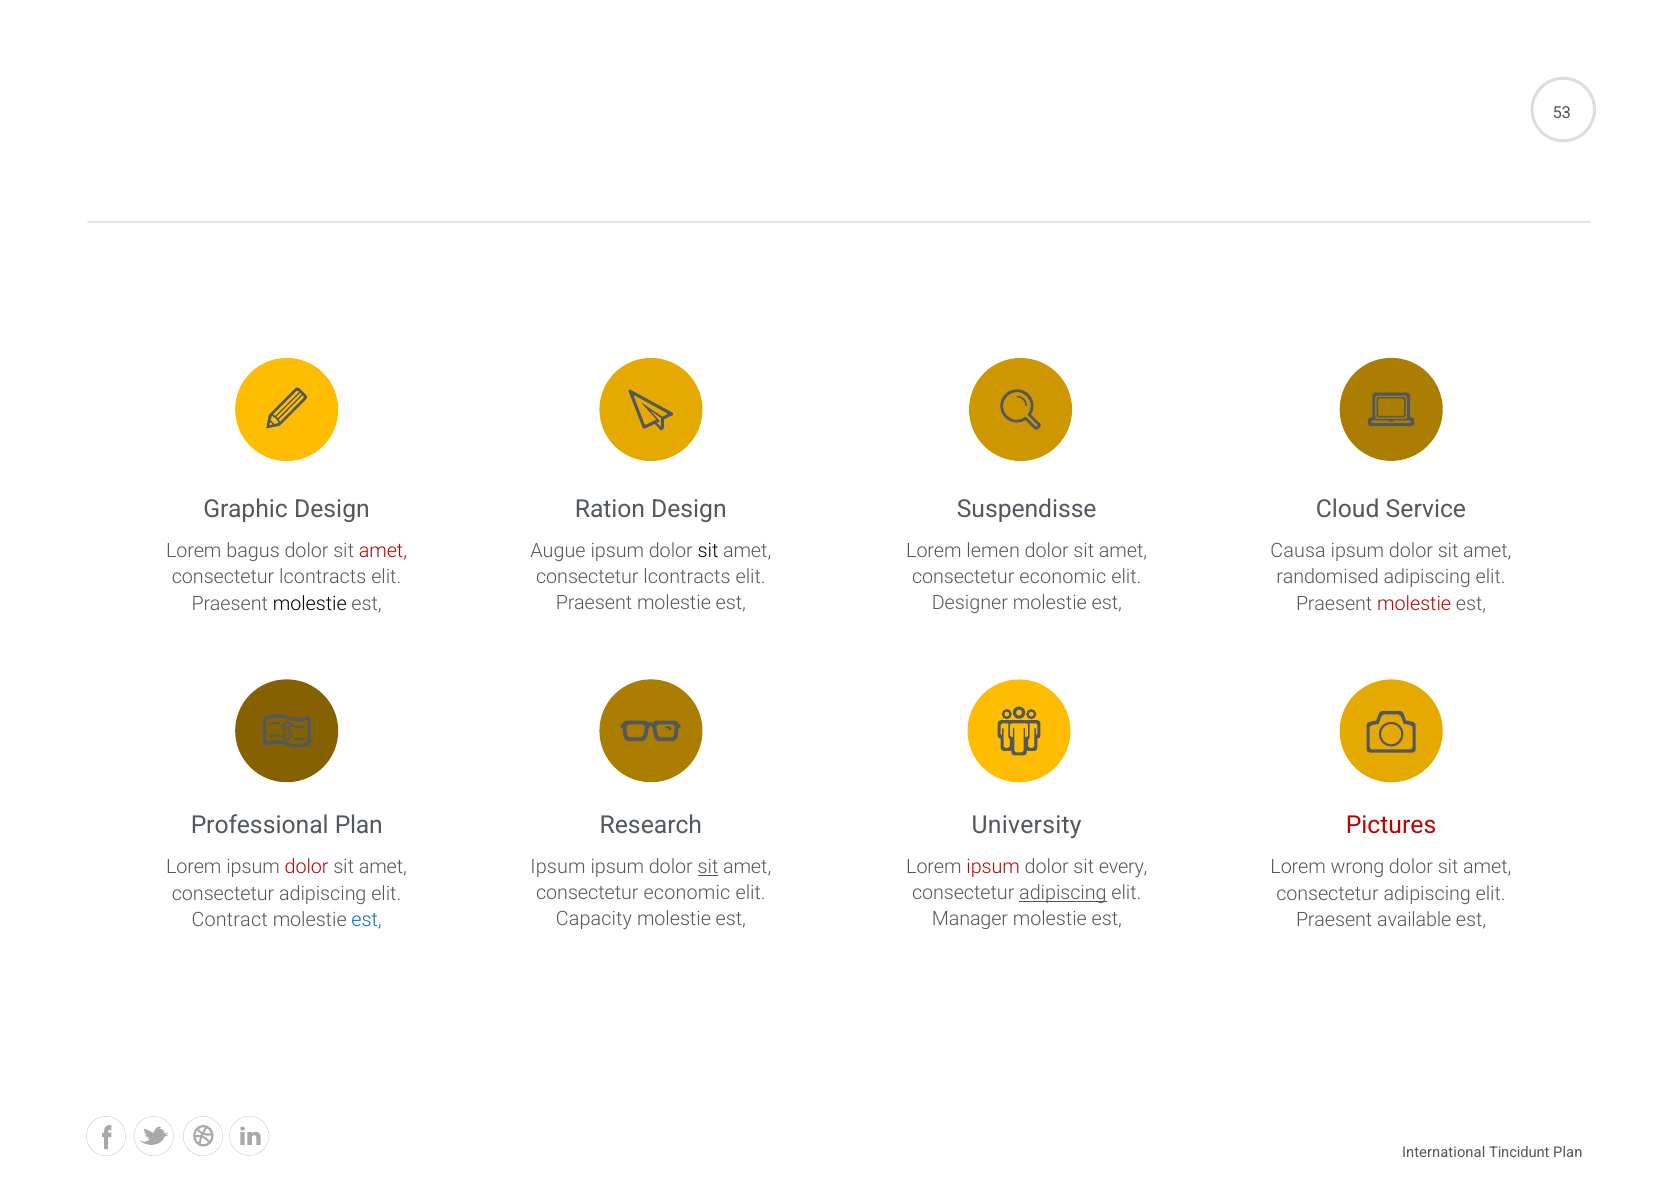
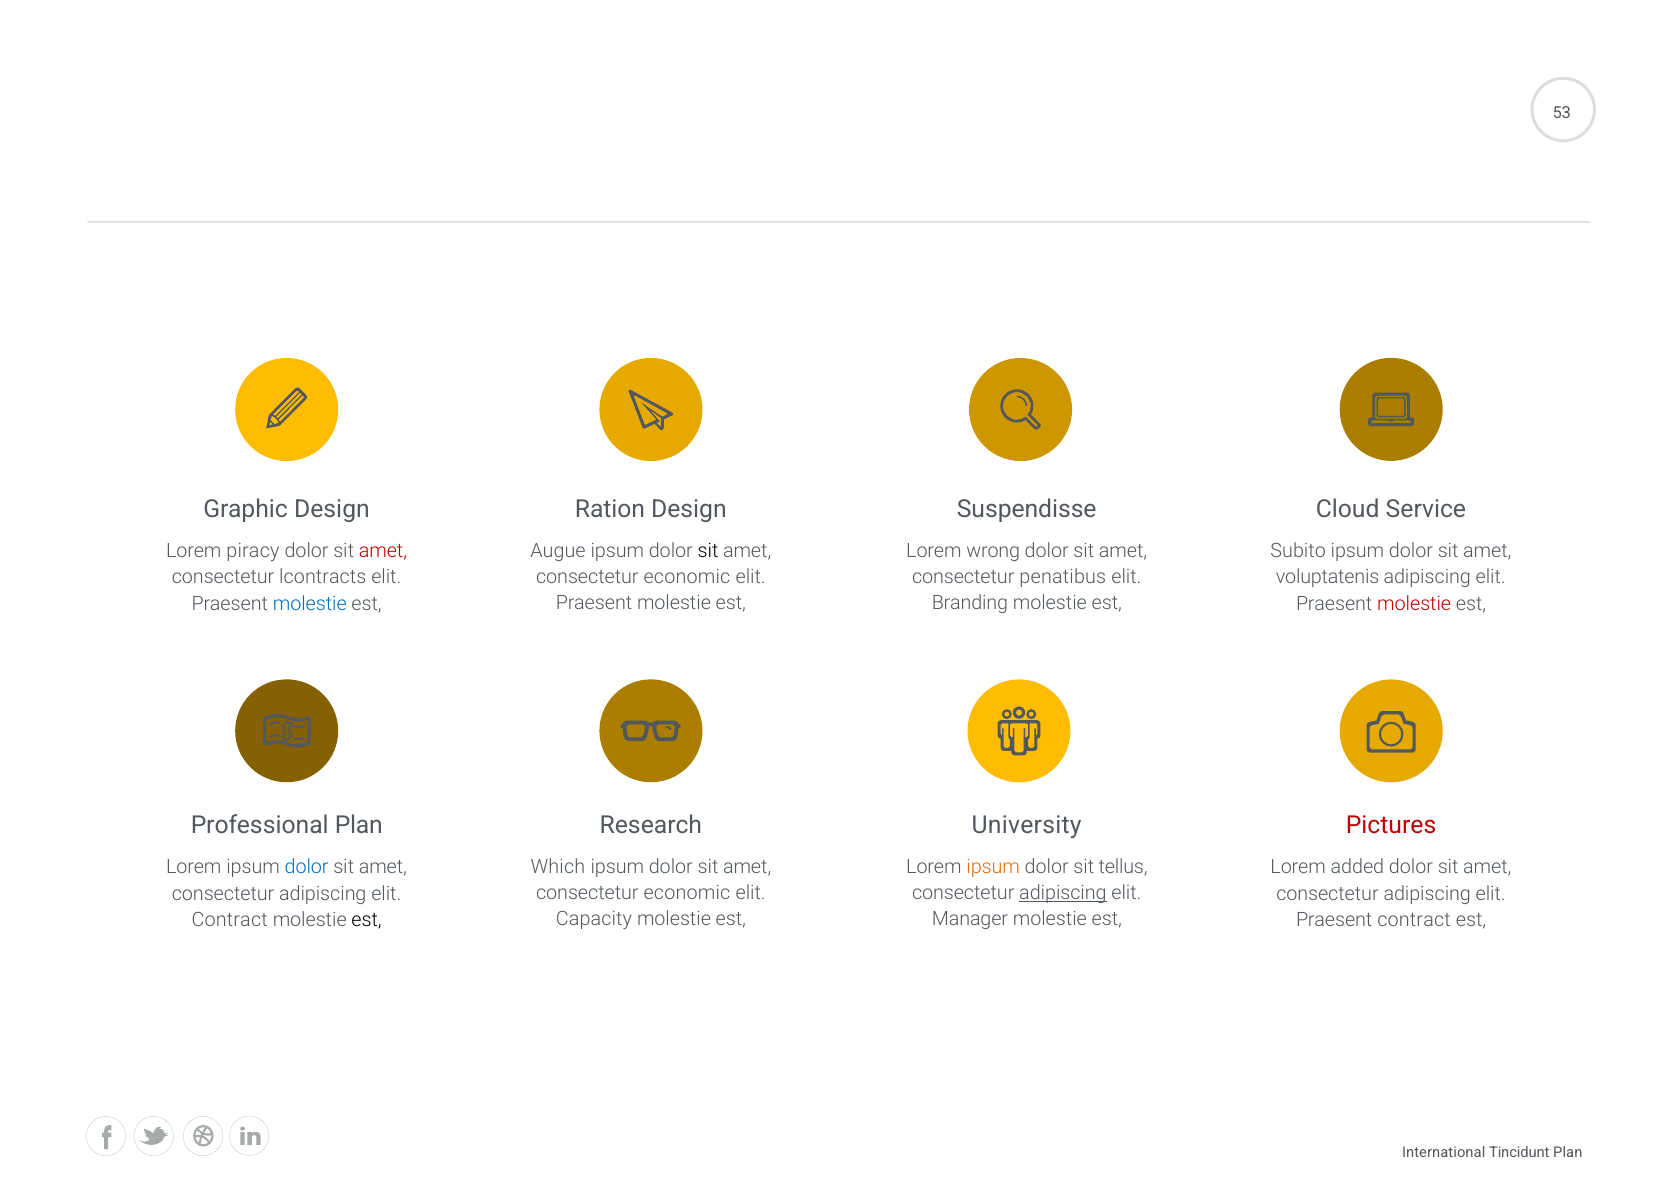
lemen: lemen -> wrong
bagus: bagus -> piracy
Causa: Causa -> Subito
lcontracts at (687, 577): lcontracts -> economic
economic at (1063, 577): economic -> penatibus
randomised: randomised -> voluptatenis
Designer: Designer -> Branding
molestie at (310, 604) colour: black -> blue
Ipsum at (558, 867): Ipsum -> Which
sit at (708, 867) underline: present -> none
ipsum at (993, 867) colour: red -> orange
every: every -> tellus
dolor at (307, 867) colour: red -> blue
wrong: wrong -> added
est at (367, 920) colour: blue -> black
Praesent available: available -> contract
